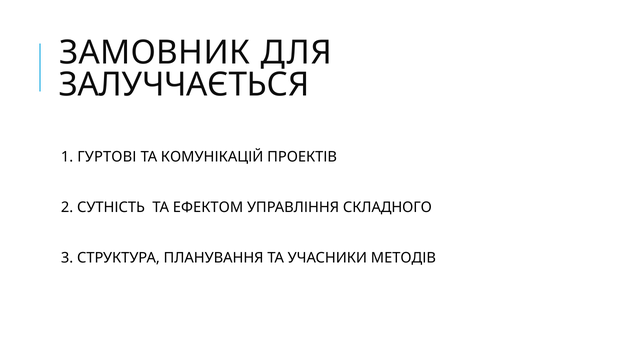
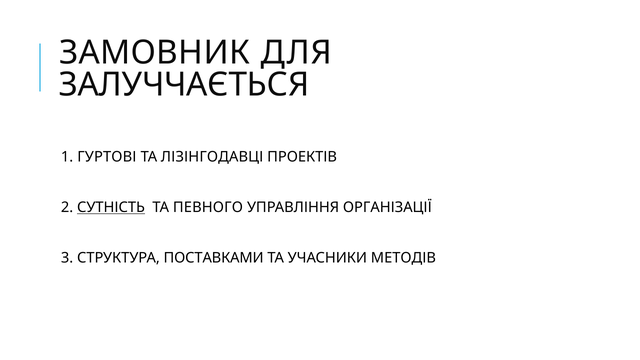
КОМУНІКАЦІЙ: КОМУНІКАЦІЙ -> ЛІЗІНГОДАВЦІ
СУТНІСТЬ underline: none -> present
ЕФЕКТОМ: ЕФЕКТОМ -> ПЕВНОГО
СКЛАДНОГО: СКЛАДНОГО -> ОРГАНІЗАЦІЇ
ПЛАНУВАННЯ: ПЛАНУВАННЯ -> ПОСТАВКАМИ
